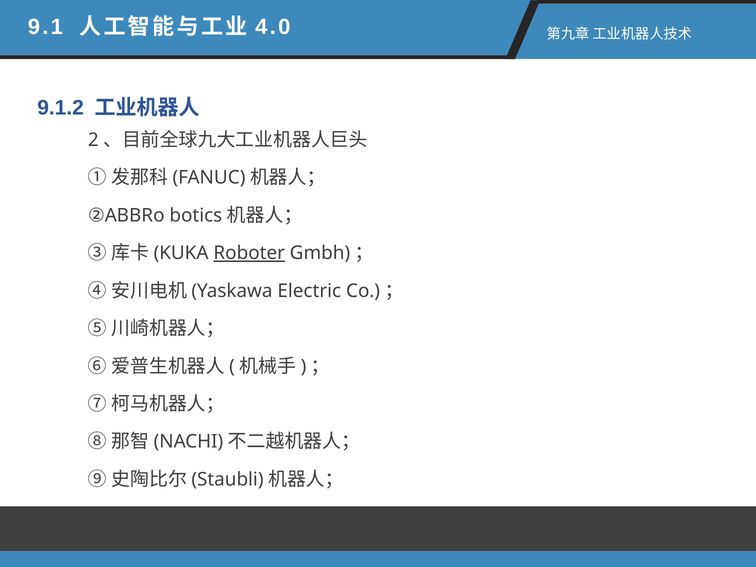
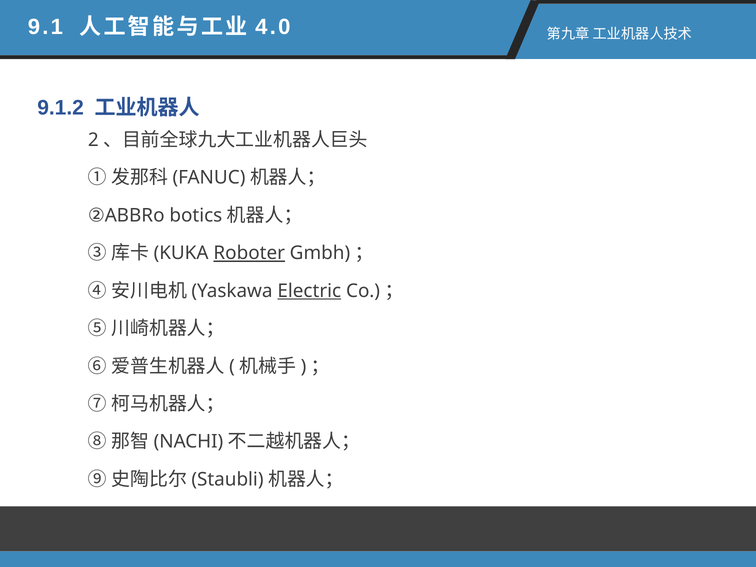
Electric underline: none -> present
